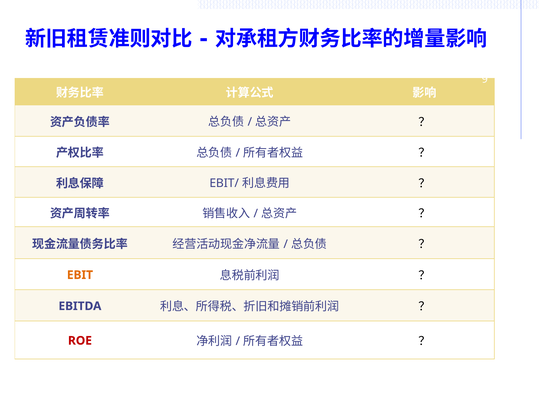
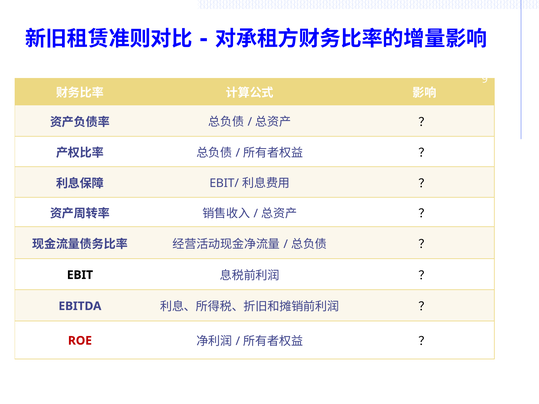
EBIT colour: orange -> black
